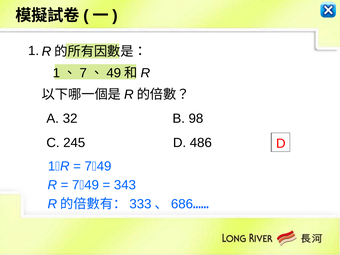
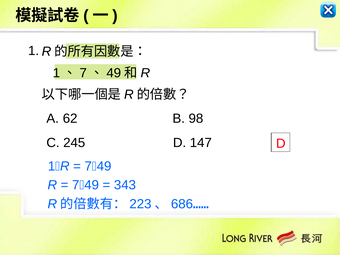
32: 32 -> 62
486: 486 -> 147
333: 333 -> 223
